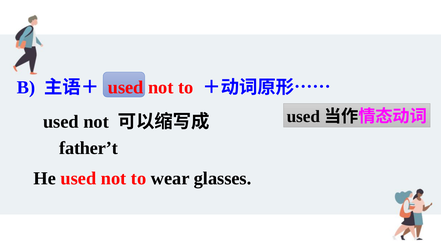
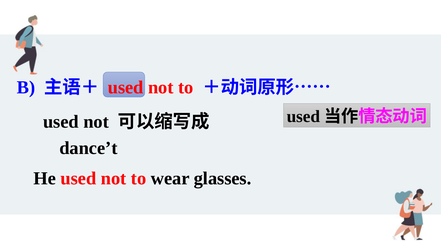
father’t: father’t -> dance’t
